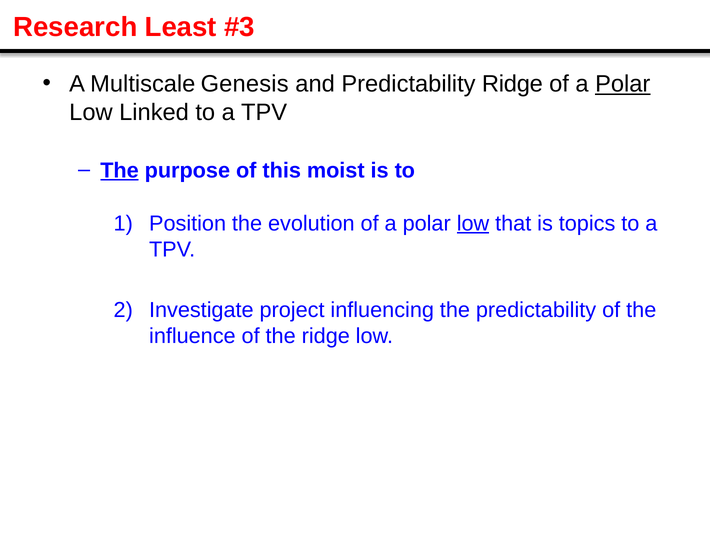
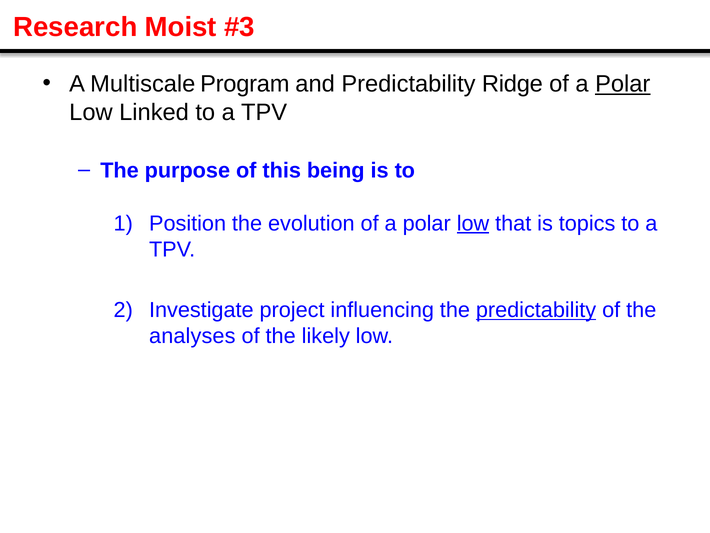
Least: Least -> Moist
Genesis: Genesis -> Program
The at (120, 170) underline: present -> none
moist: moist -> being
predictability at (536, 310) underline: none -> present
influence: influence -> analyses
the ridge: ridge -> likely
